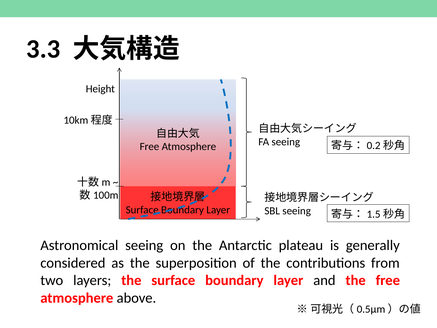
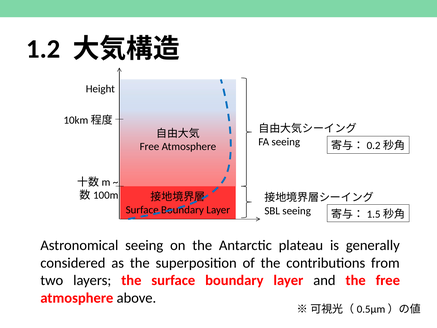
3.3: 3.3 -> 1.2
